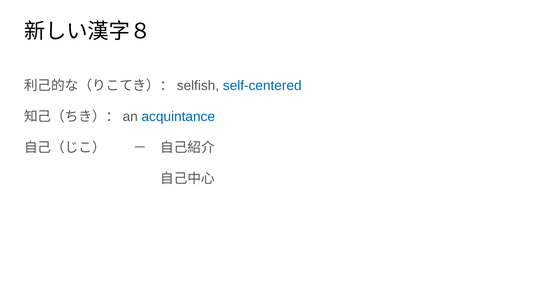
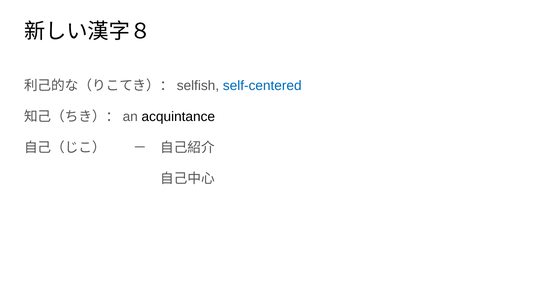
acquintance colour: blue -> black
